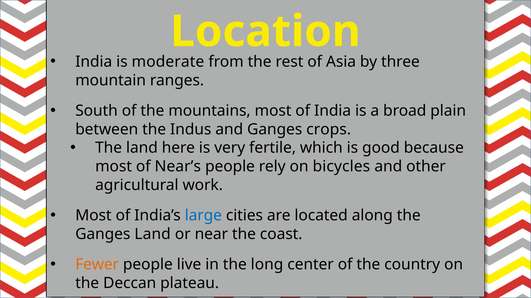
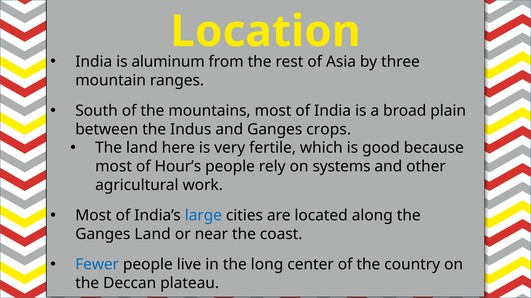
moderate: moderate -> aluminum
Near’s: Near’s -> Hour’s
bicycles: bicycles -> systems
Fewer colour: orange -> blue
